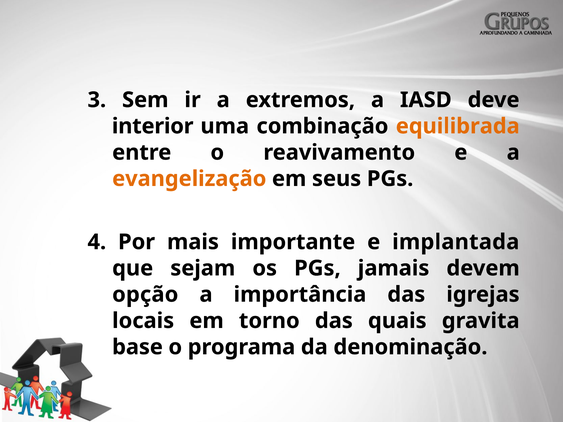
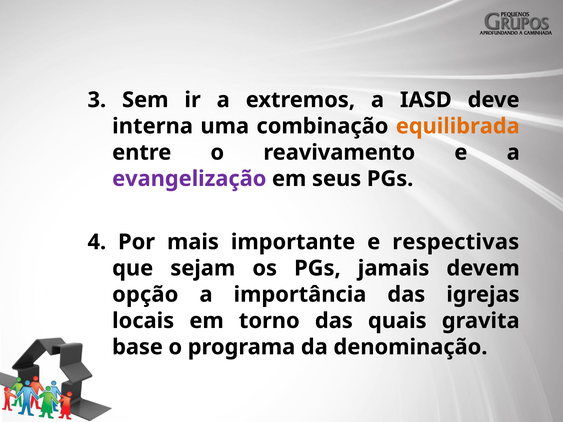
interior: interior -> interna
evangelização colour: orange -> purple
implantada: implantada -> respectivas
